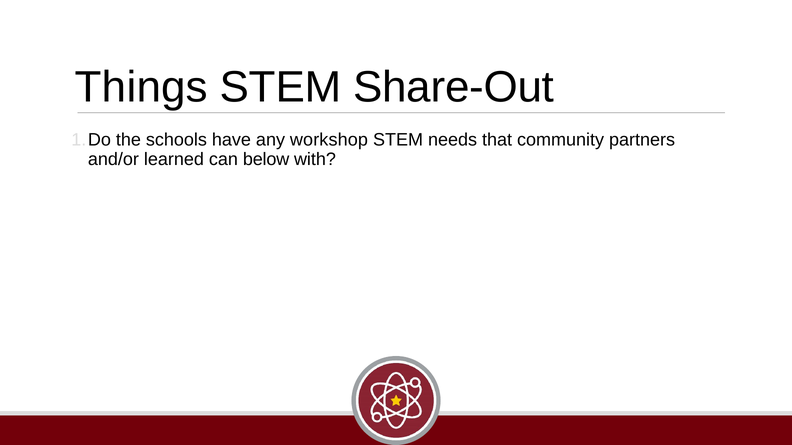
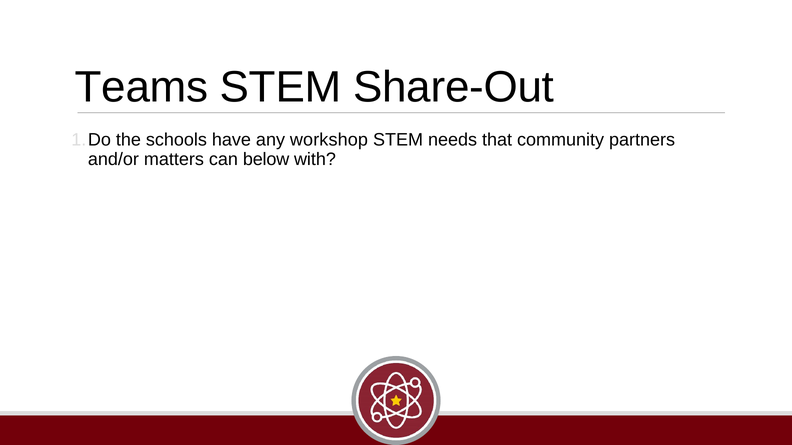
Things: Things -> Teams
learned: learned -> matters
